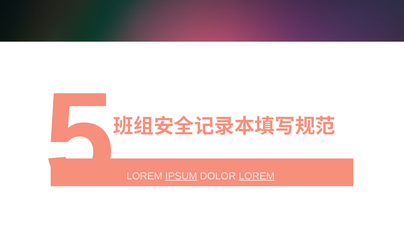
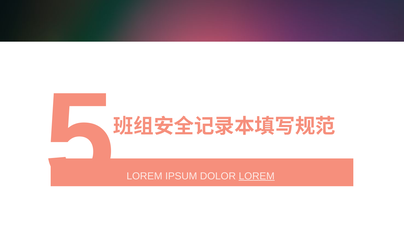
IPSUM underline: present -> none
